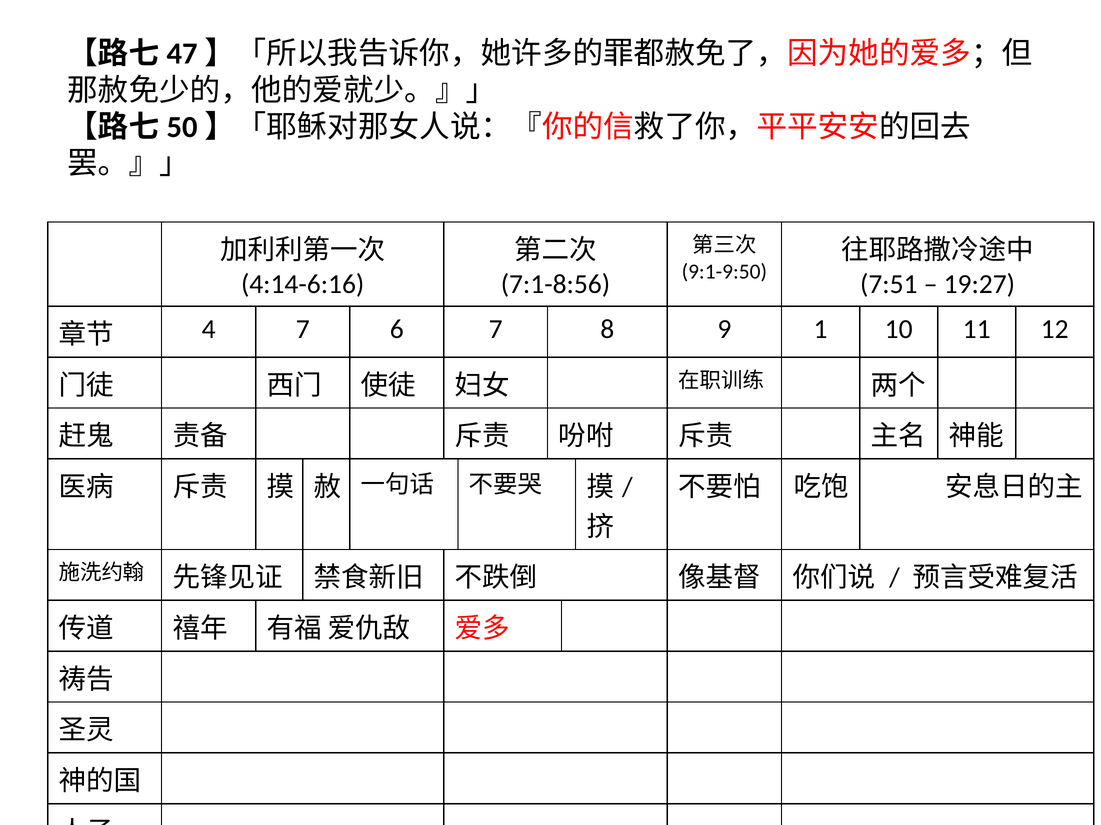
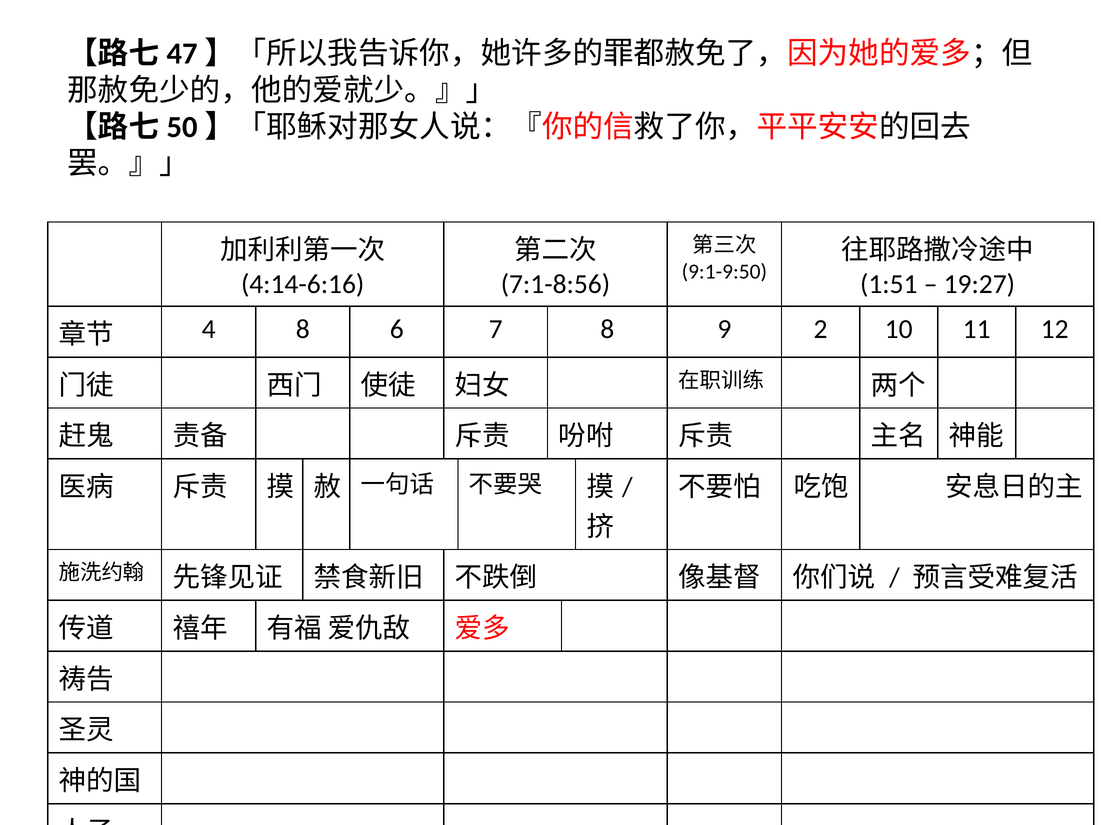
7:51: 7:51 -> 1:51
4 7: 7 -> 8
1: 1 -> 2
